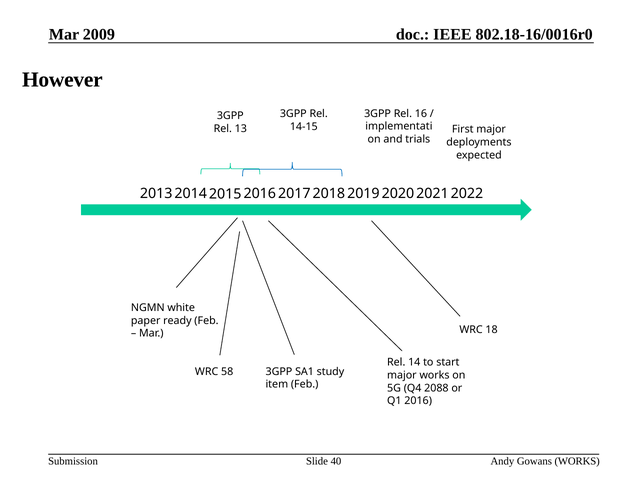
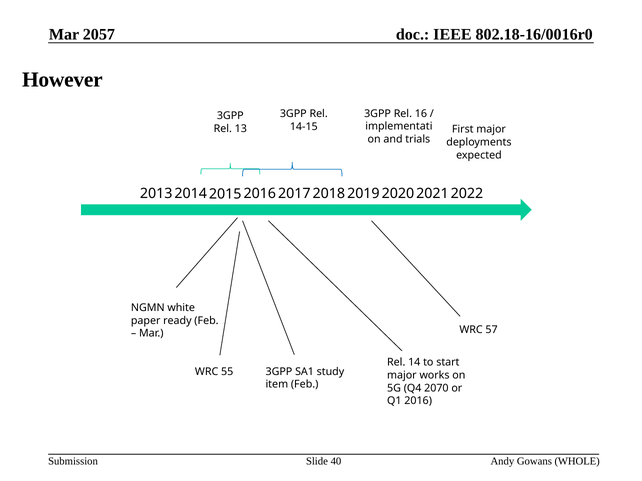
2009: 2009 -> 2057
18: 18 -> 57
58: 58 -> 55
2088: 2088 -> 2070
Gowans WORKS: WORKS -> WHOLE
